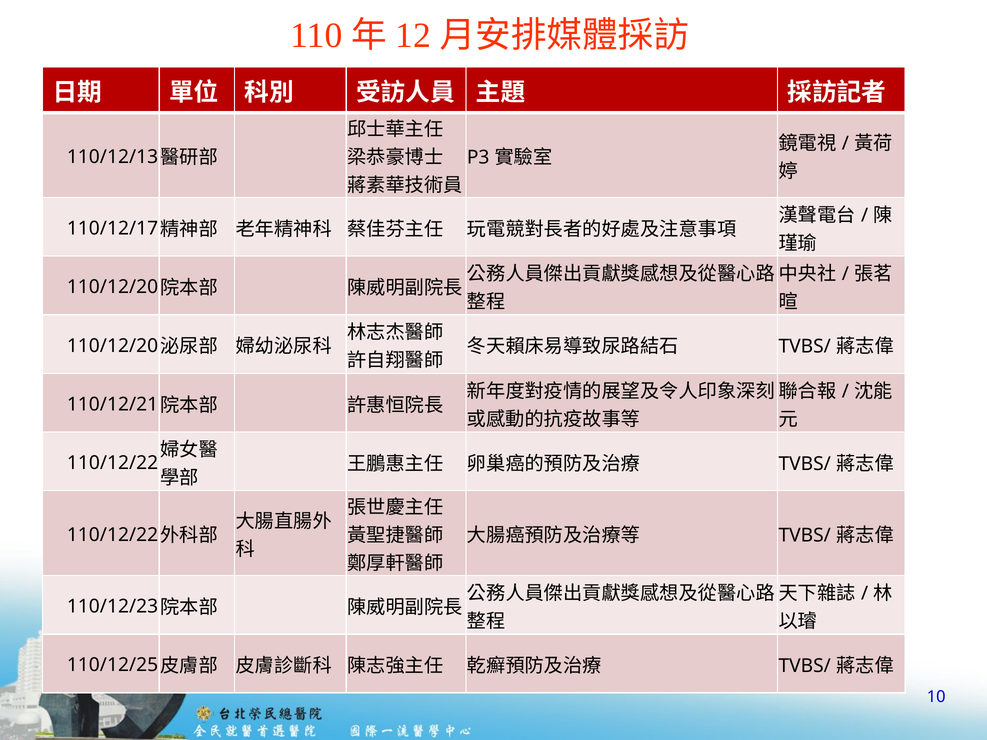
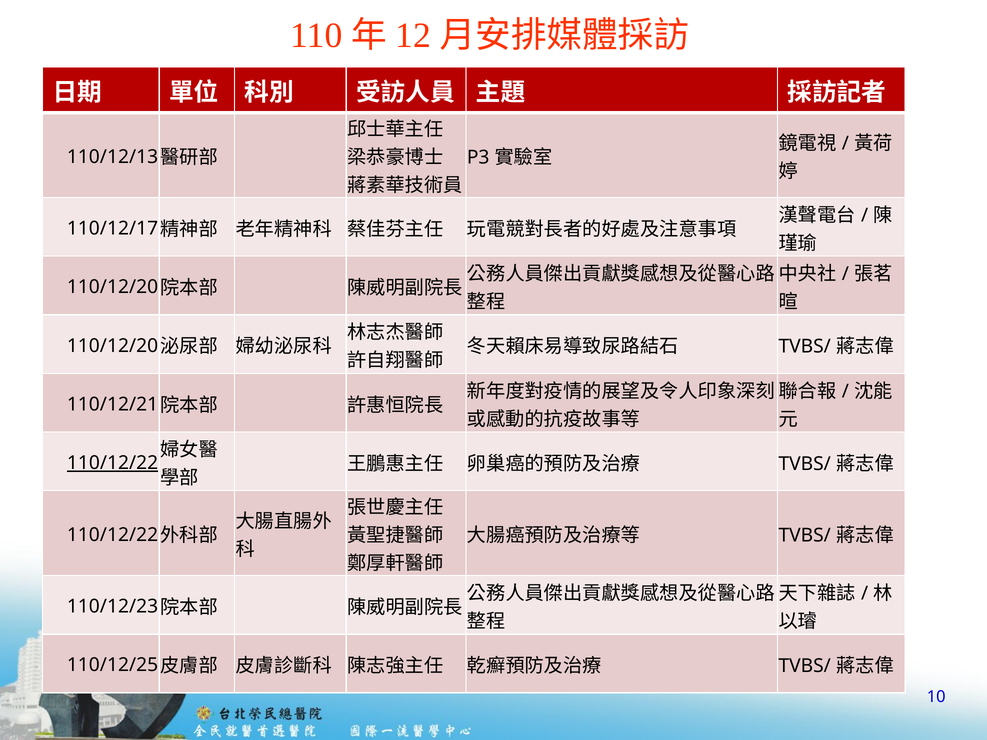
110/12/22 underline: none -> present
